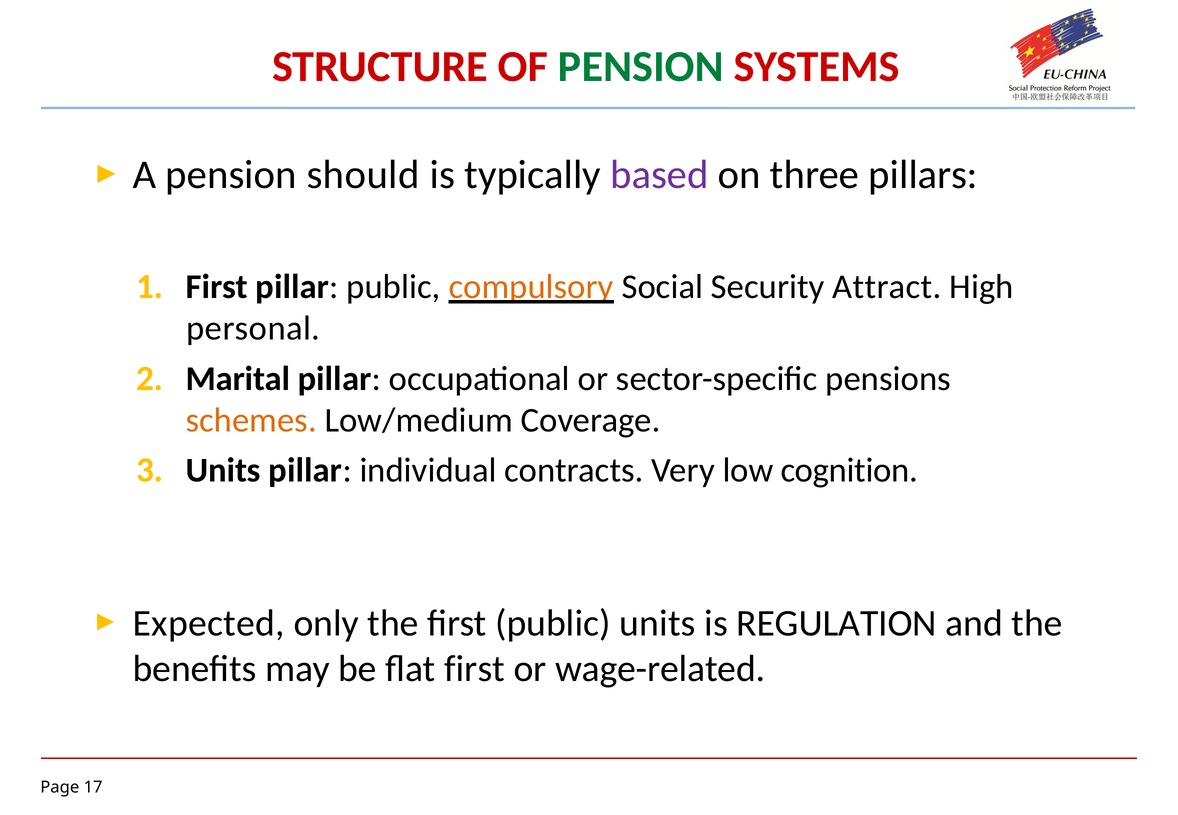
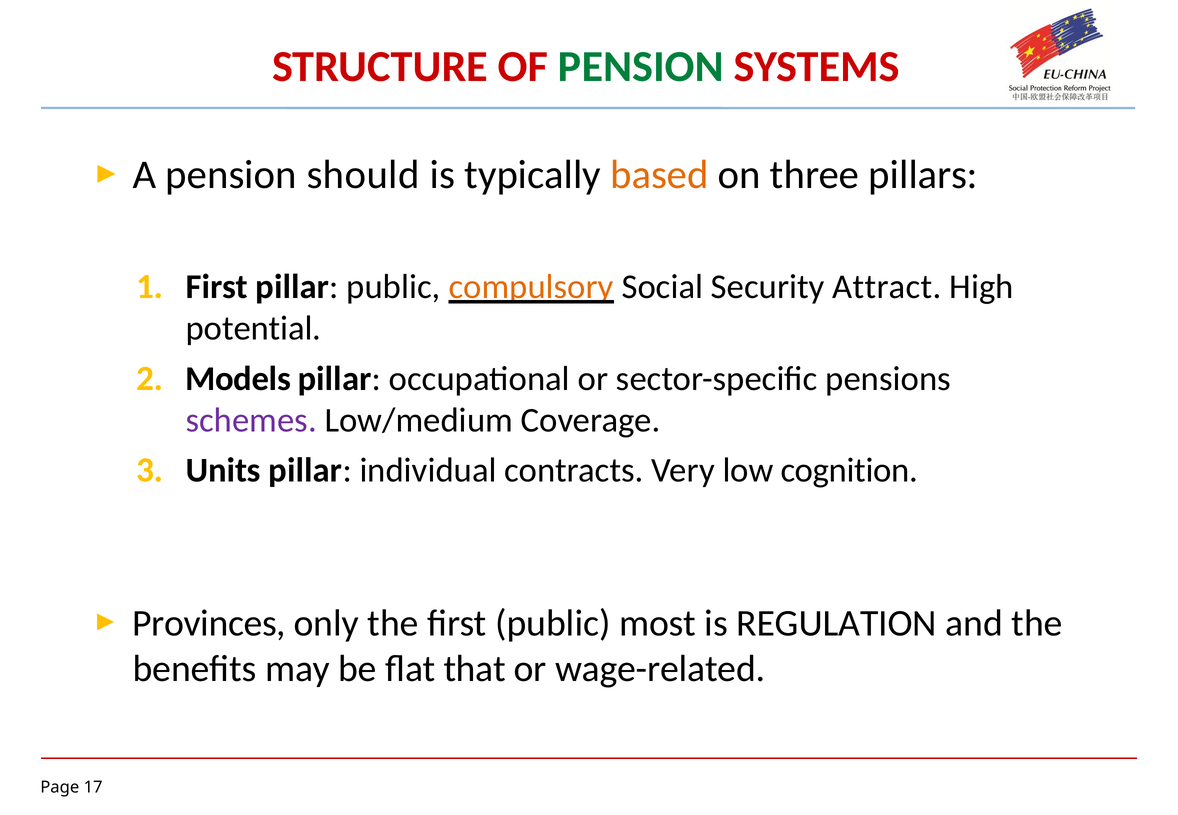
based colour: purple -> orange
personal: personal -> potential
Marital: Marital -> Models
schemes colour: orange -> purple
Expected: Expected -> Provinces
public units: units -> most
flat first: first -> that
